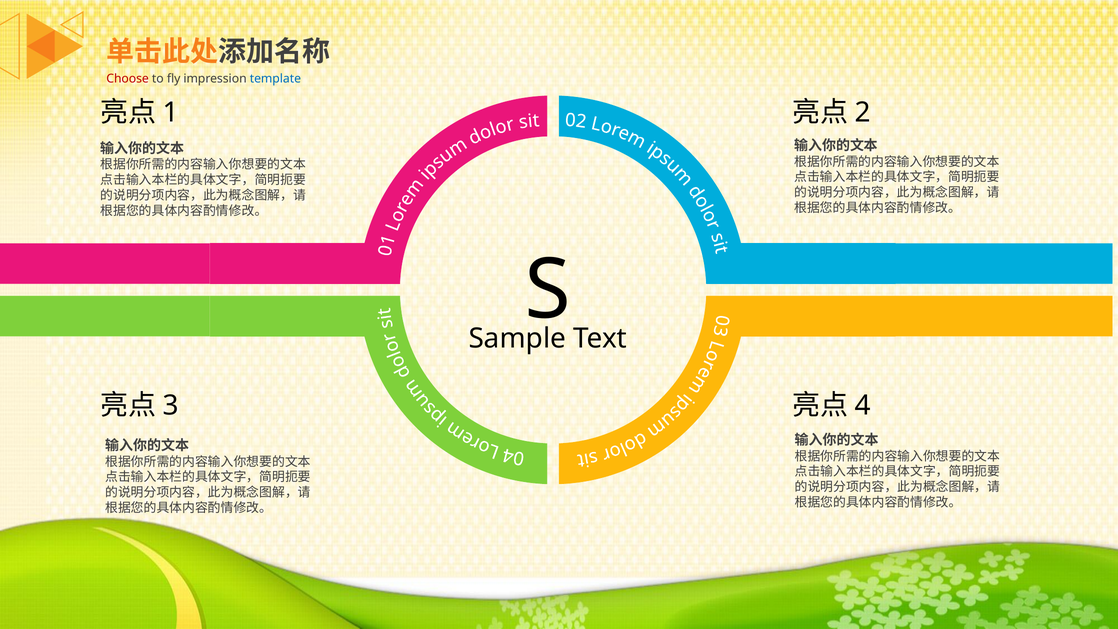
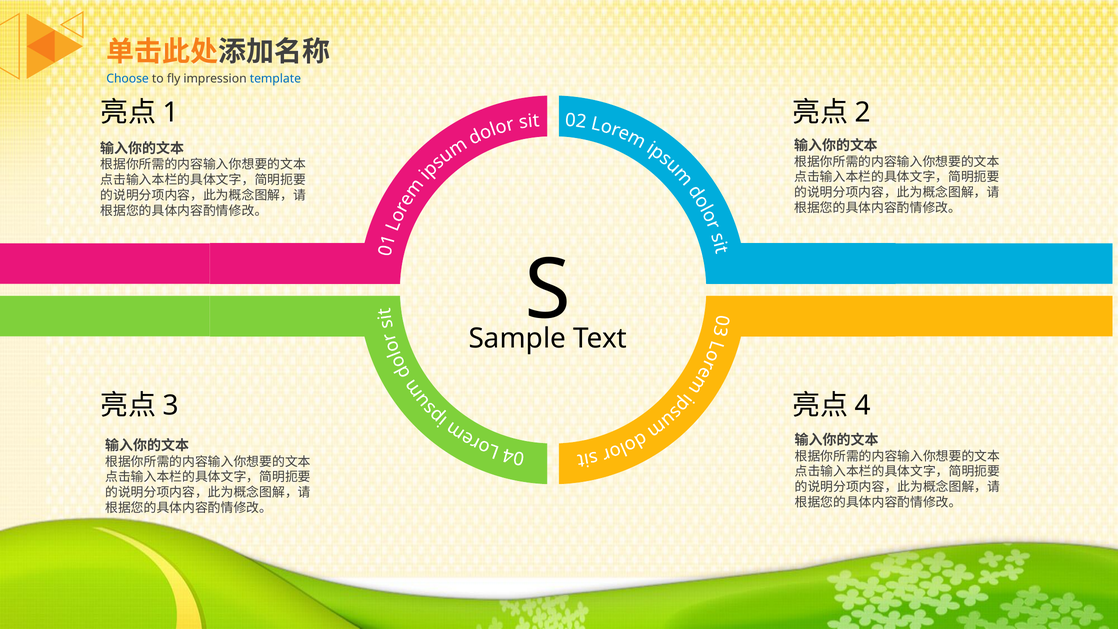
Choose colour: red -> blue
